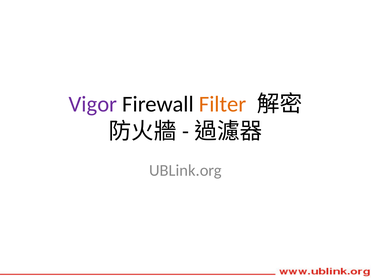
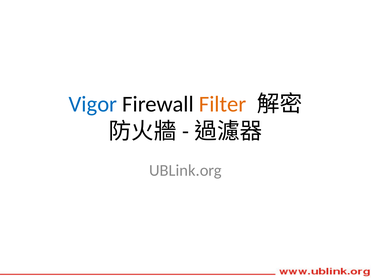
Vigor colour: purple -> blue
